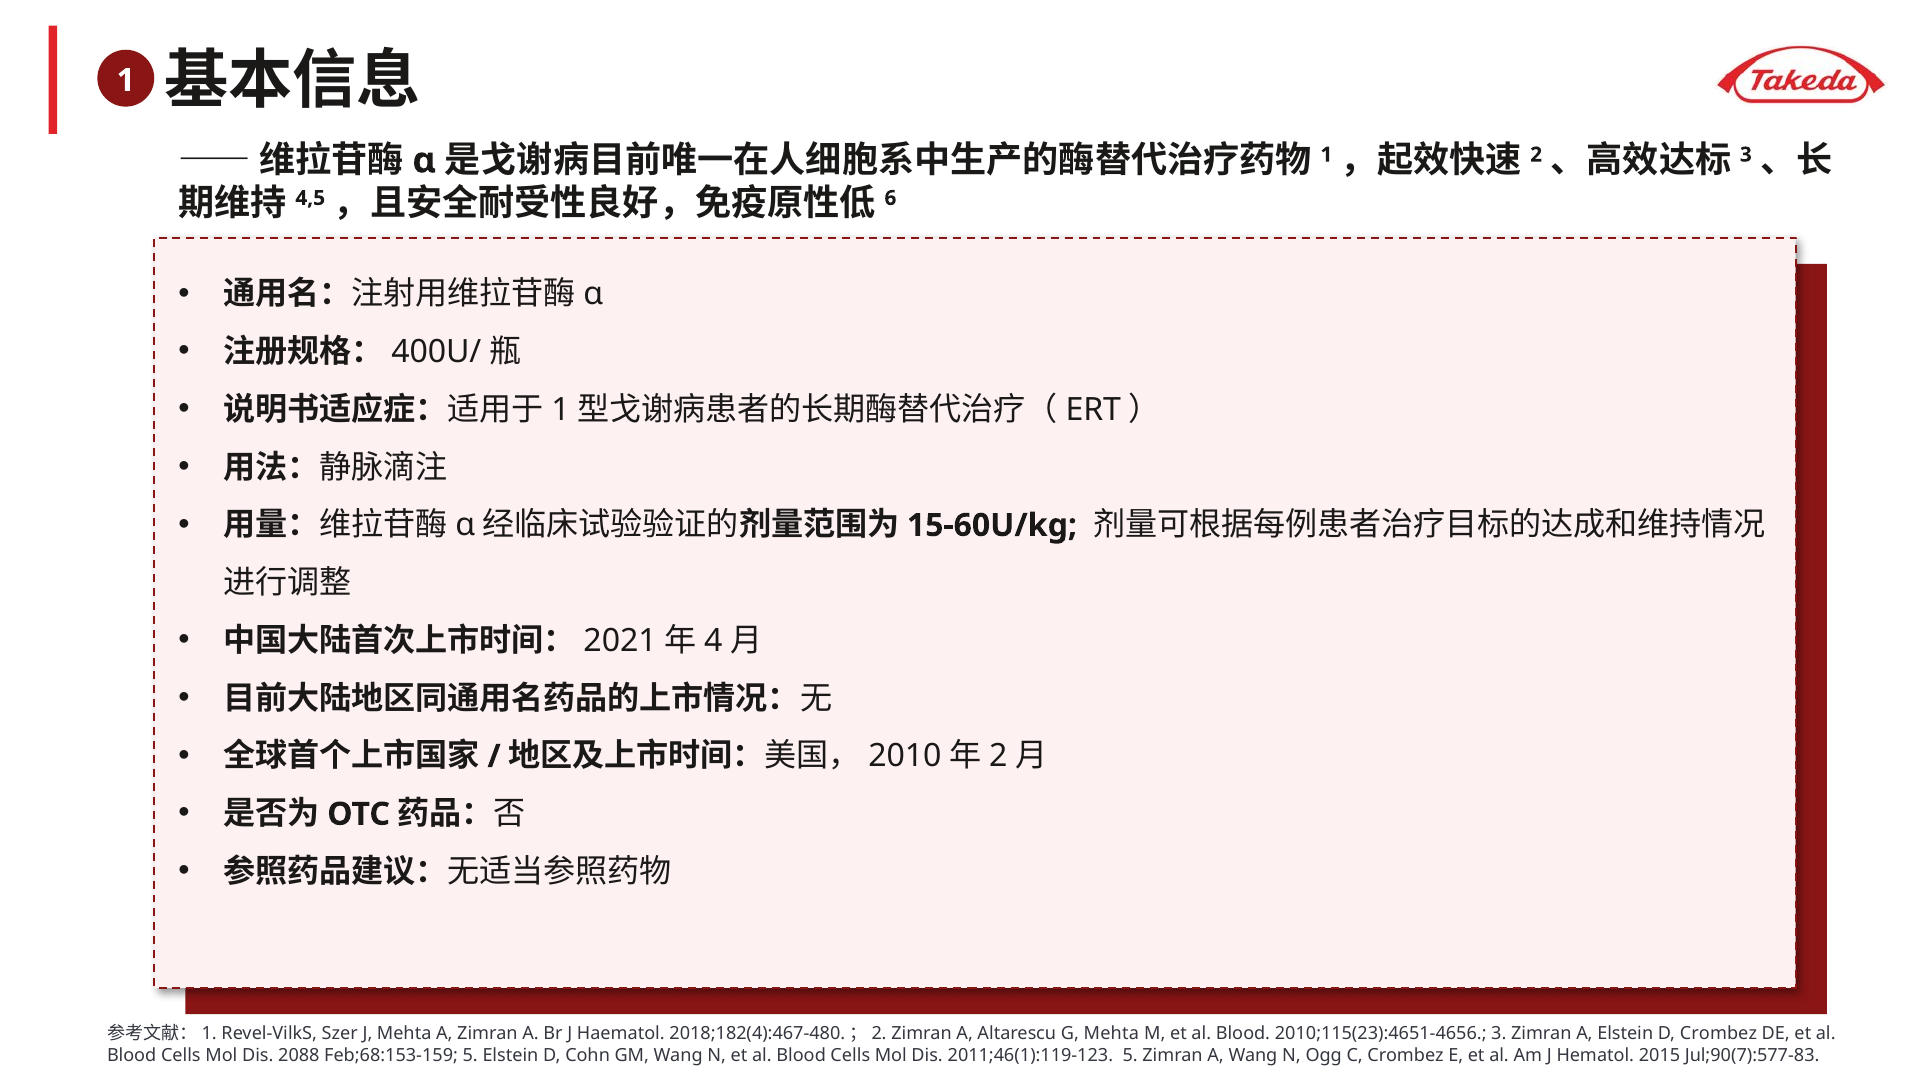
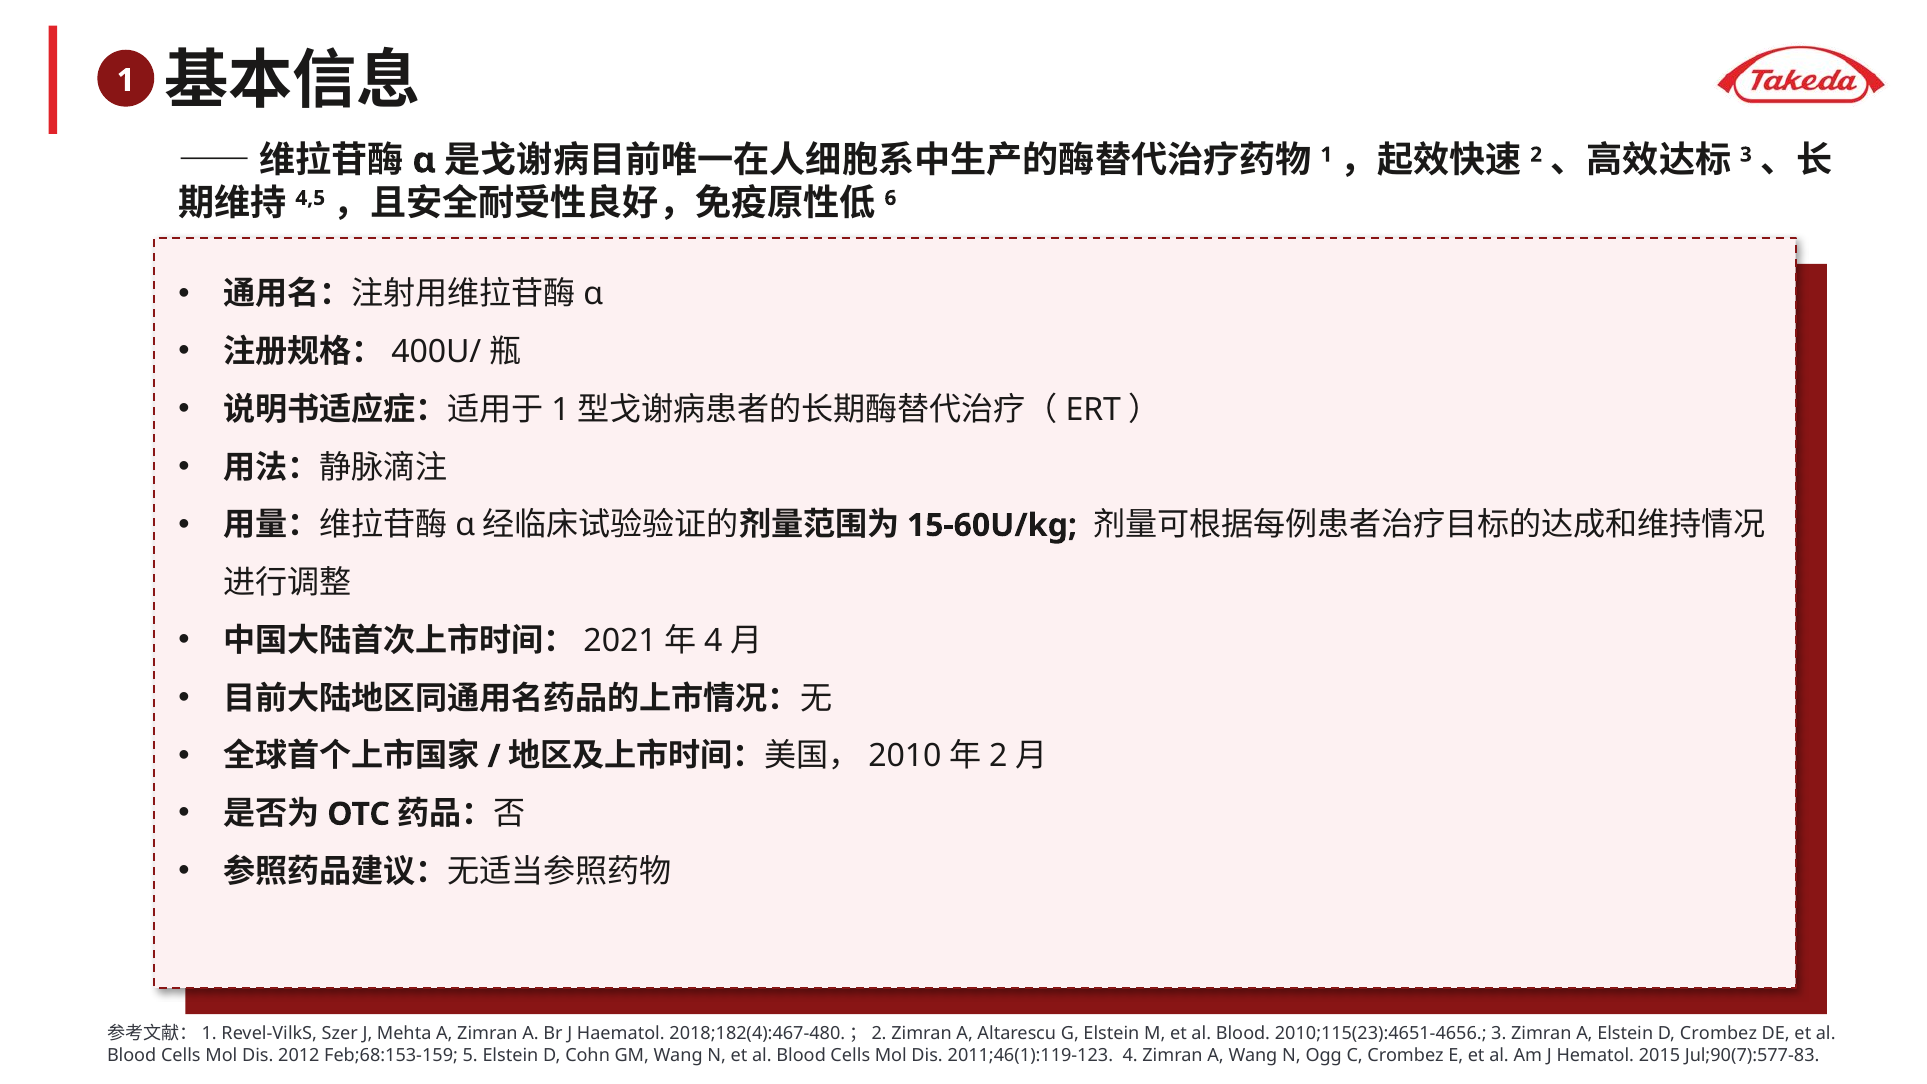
G Mehta: Mehta -> Elstein
2088: 2088 -> 2012
2011;46(1):119-123 5: 5 -> 4
